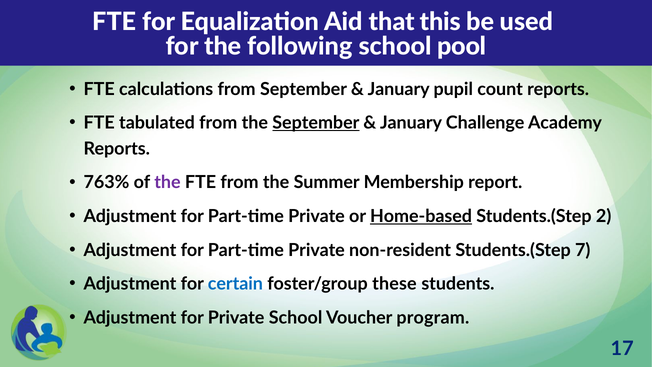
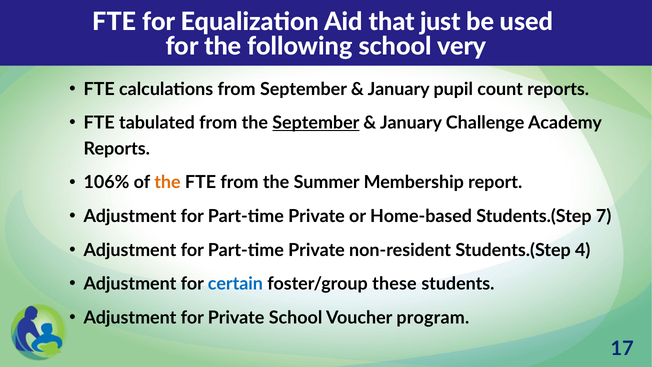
this: this -> just
pool: pool -> very
763%: 763% -> 106%
the at (167, 183) colour: purple -> orange
Home-based underline: present -> none
2: 2 -> 7
7: 7 -> 4
